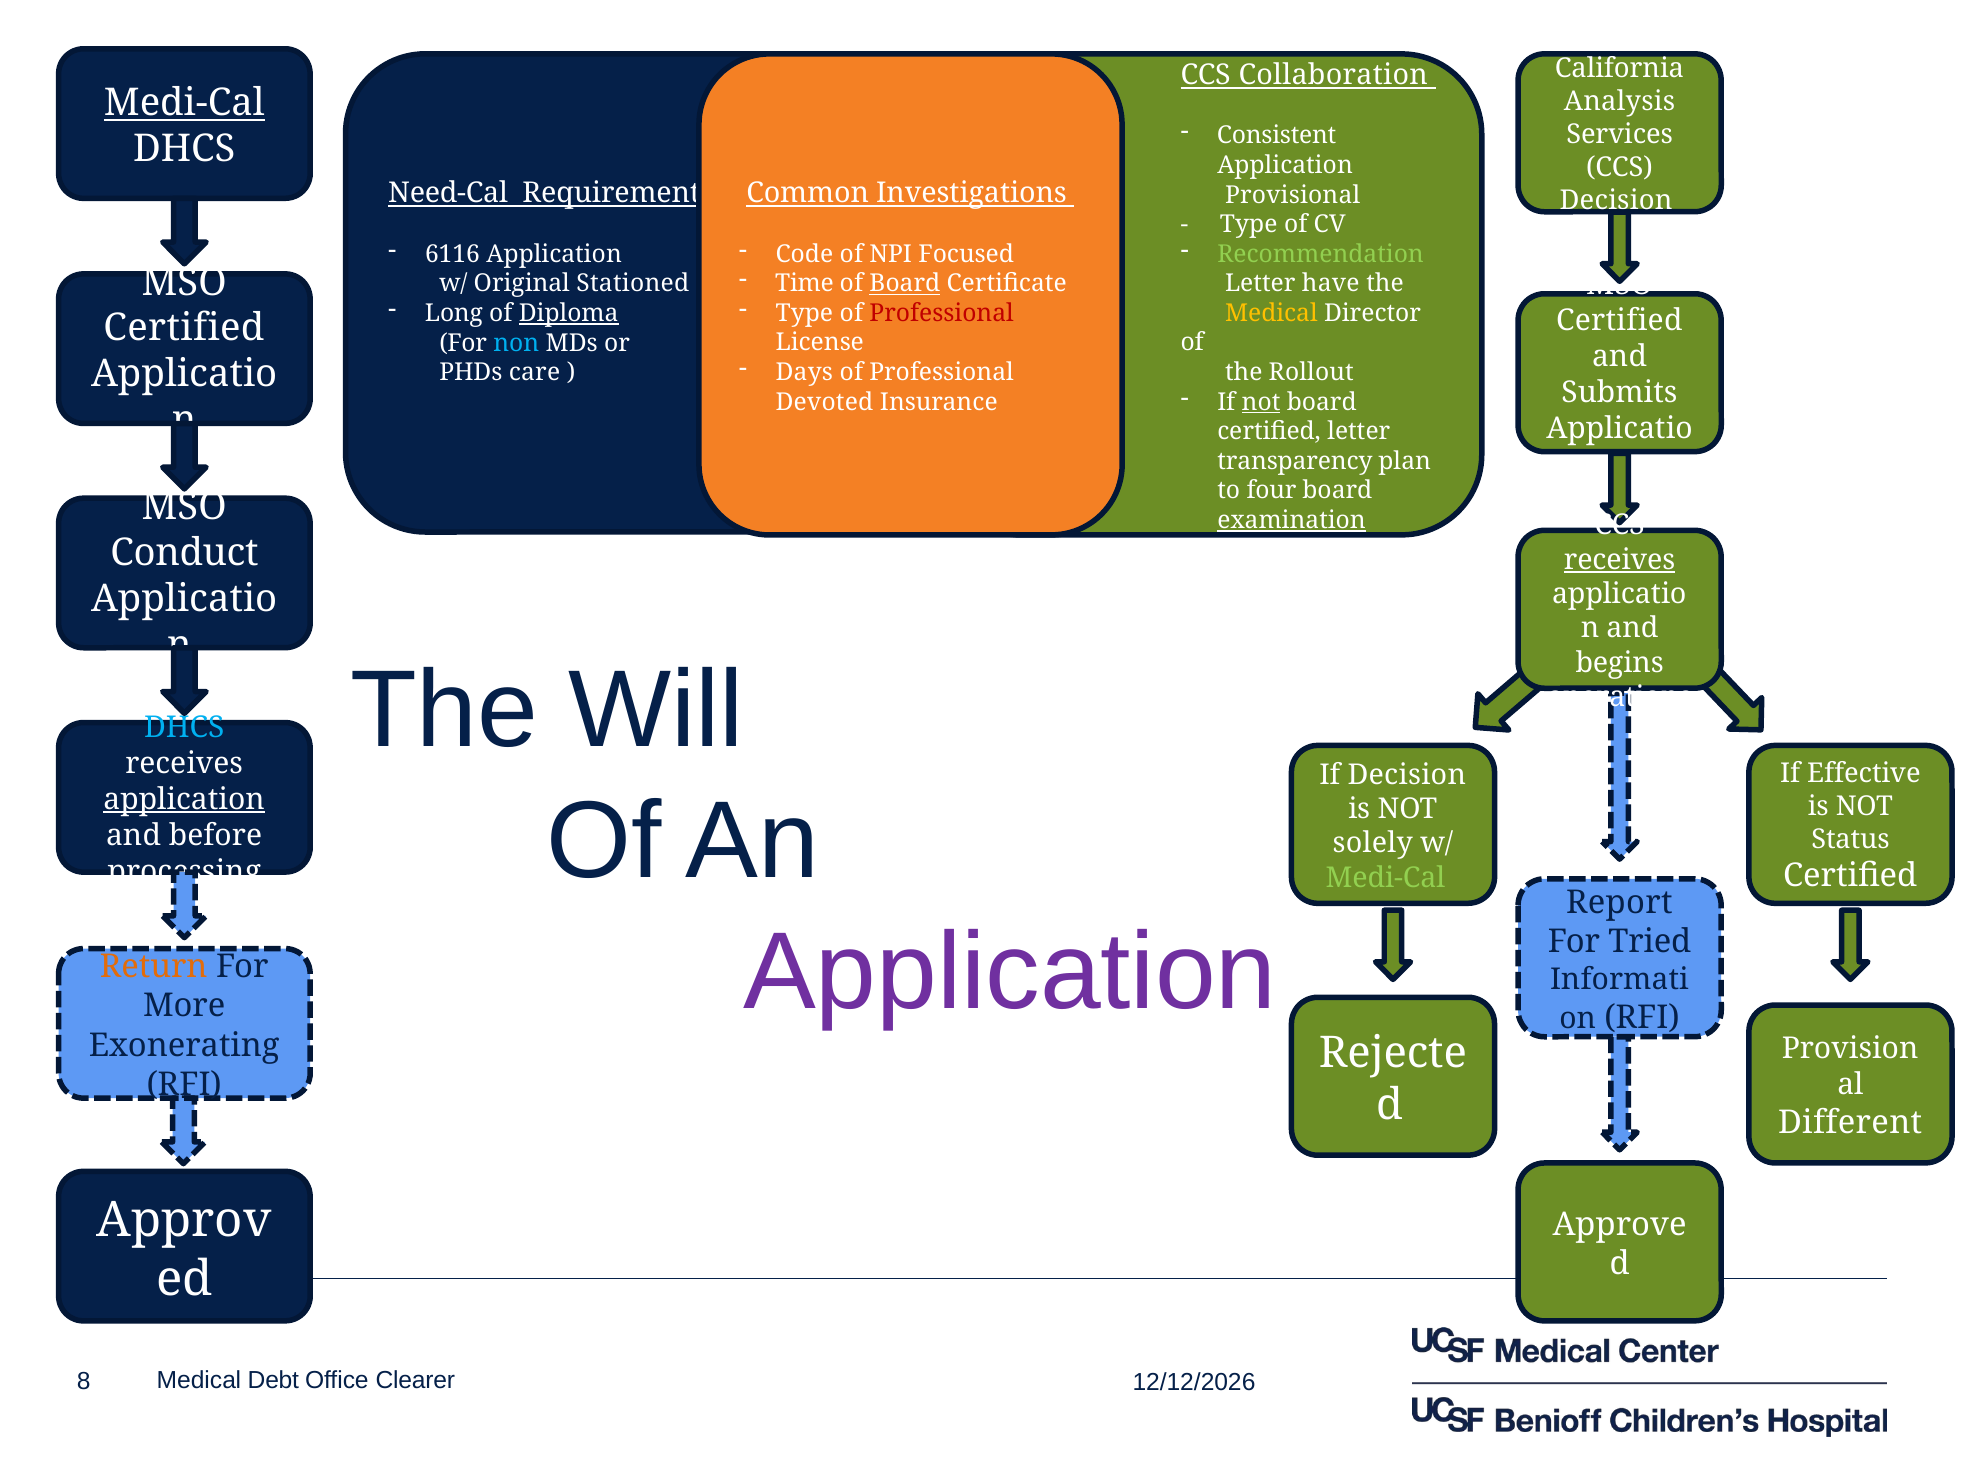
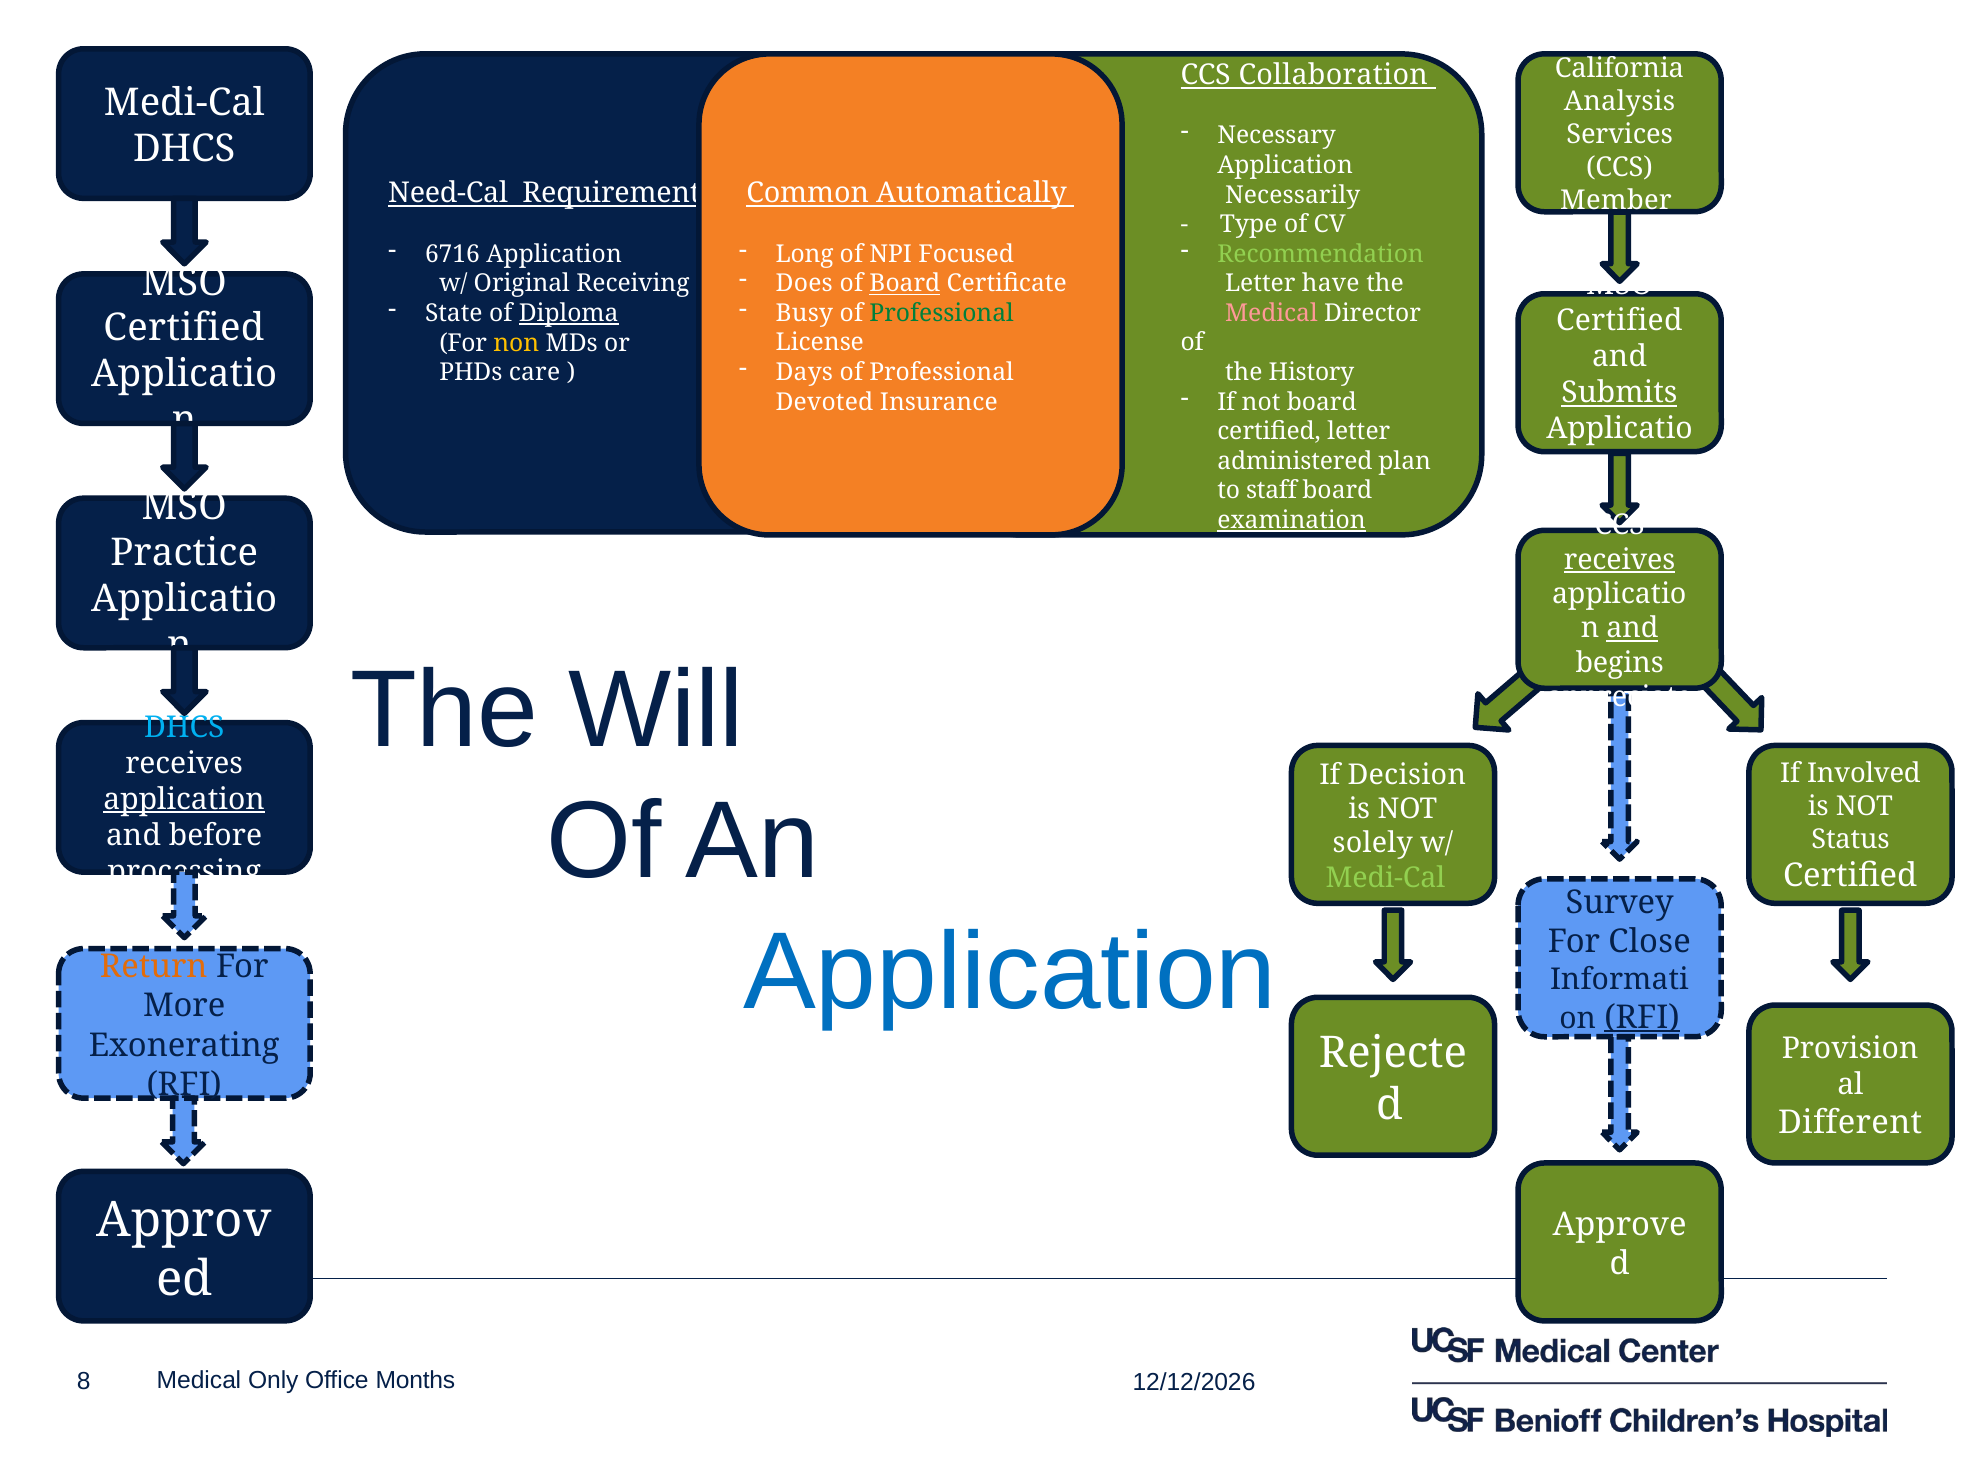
Medi-Cal at (184, 103) underline: present -> none
Consistent: Consistent -> Necessary
Investigations: Investigations -> Automatically
Provisional: Provisional -> Necessarily
Decision at (1616, 200): Decision -> Member
Code: Code -> Long
6116: 6116 -> 6716
Time: Time -> Does
Stationed: Stationed -> Receiving
Long: Long -> State
Type at (804, 313): Type -> Busy
Professional at (942, 313) colour: red -> green
Medical at (1271, 313) colour: yellow -> pink
non colour: light blue -> yellow
Rollout: Rollout -> History
Submits underline: none -> present
not at (1261, 402) underline: present -> none
transparency: transparency -> administered
four: four -> staff
Conduct: Conduct -> Practice
and at (1632, 628) underline: none -> present
operations: operations -> appreciate
Effective: Effective -> Involved
Report: Report -> Survey
Application at (1010, 972) colour: purple -> blue
Tried: Tried -> Close
RFI at (1642, 1017) underline: none -> present
Debt: Debt -> Only
Clearer: Clearer -> Months
